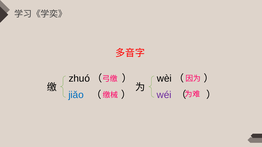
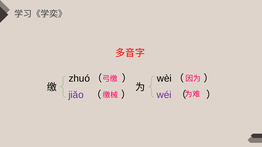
jiǎo colour: blue -> purple
